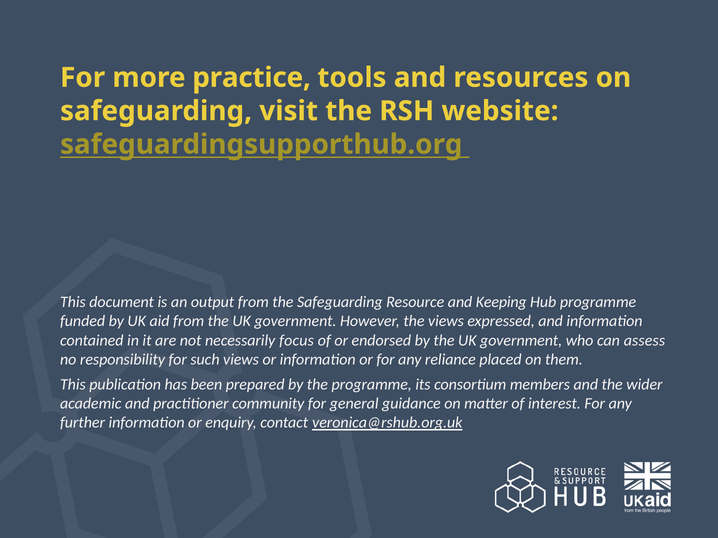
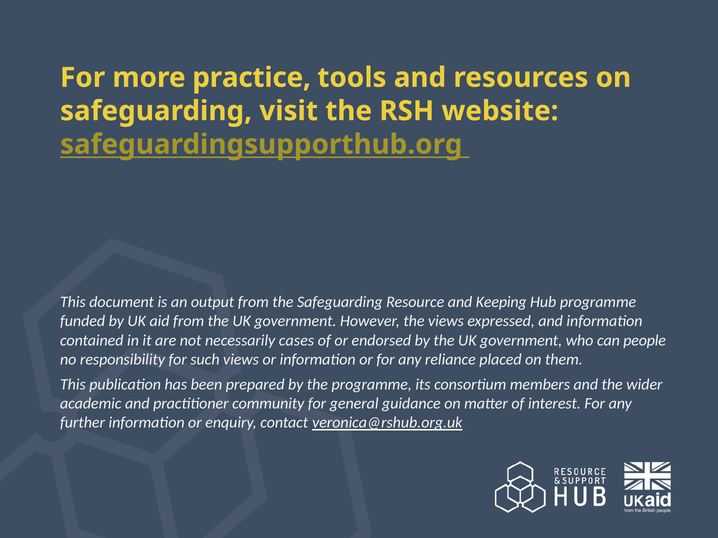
focus: focus -> cases
assess: assess -> people
